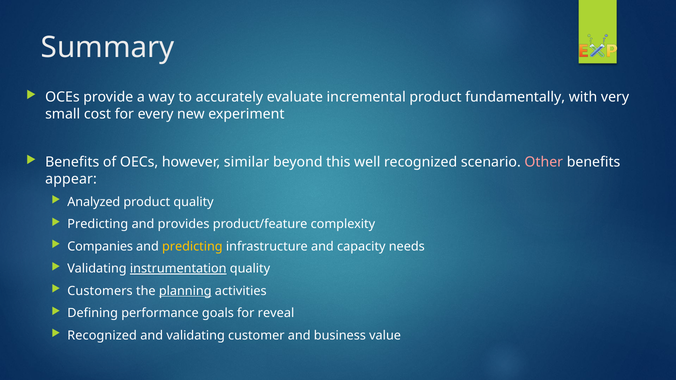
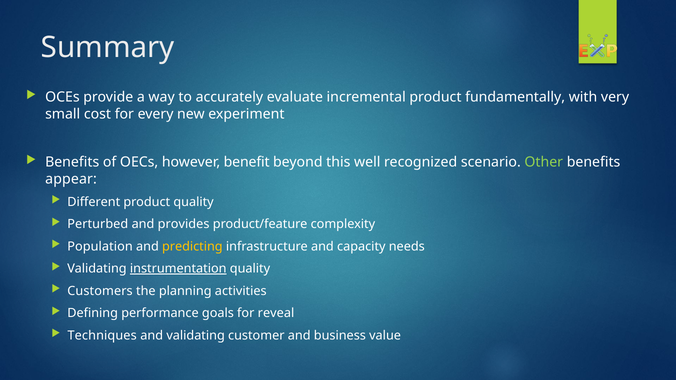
similar: similar -> benefit
Other colour: pink -> light green
Analyzed: Analyzed -> Different
Predicting at (98, 224): Predicting -> Perturbed
Companies: Companies -> Population
planning underline: present -> none
Recognized at (102, 336): Recognized -> Techniques
